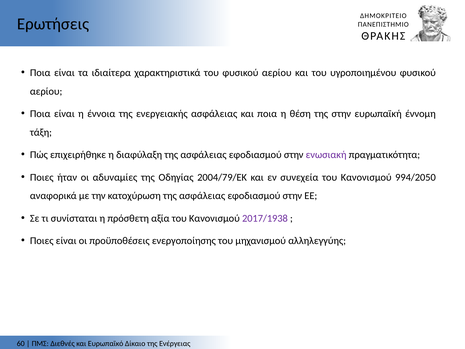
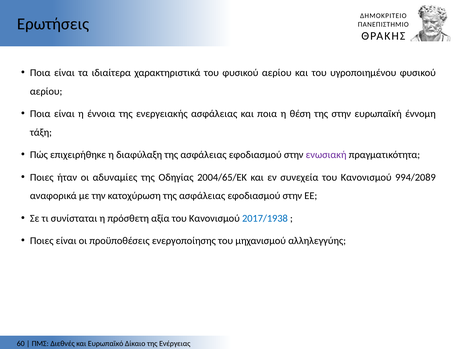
2004/79/ΕΚ: 2004/79/ΕΚ -> 2004/65/ΕΚ
994/2050: 994/2050 -> 994/2089
2017/1938 colour: purple -> blue
